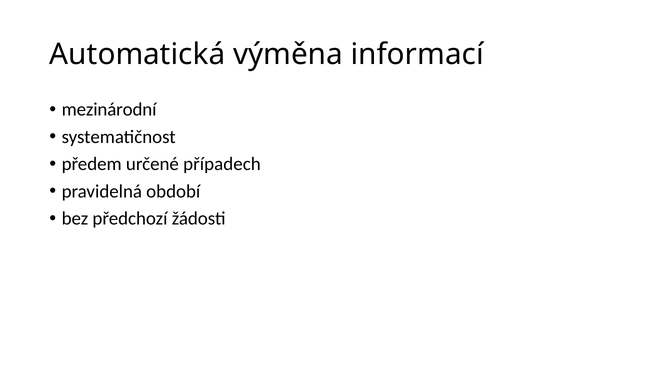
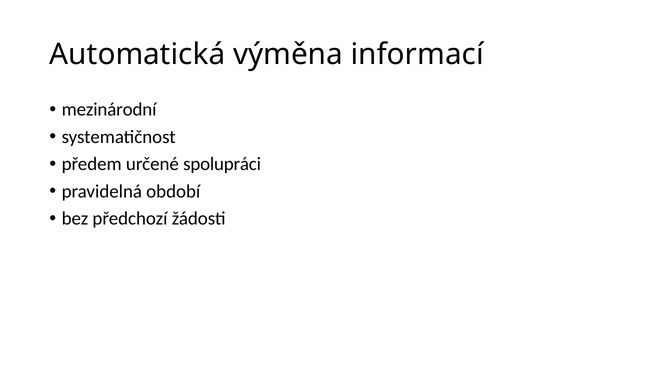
případech: případech -> spolupráci
